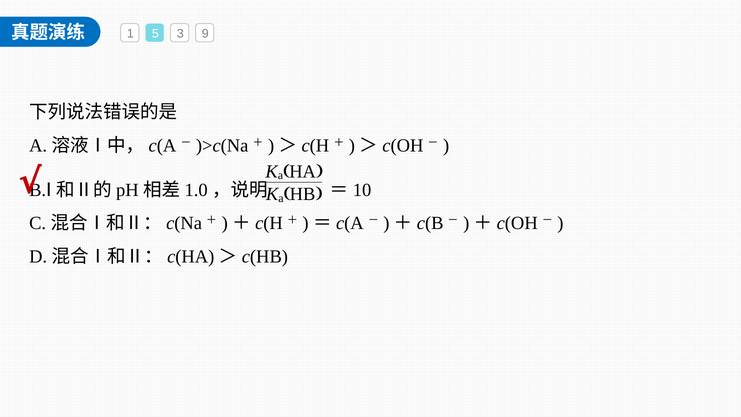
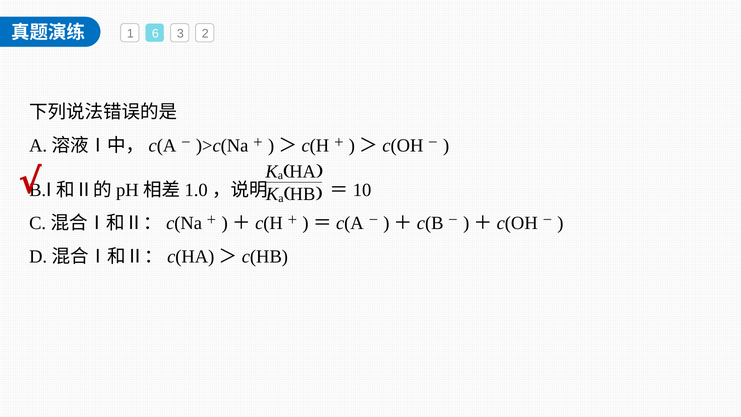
5: 5 -> 6
9: 9 -> 2
